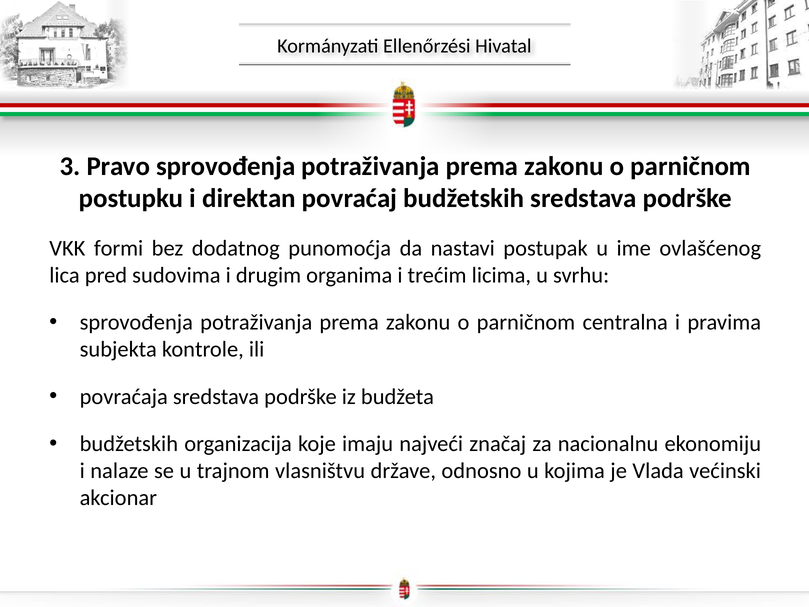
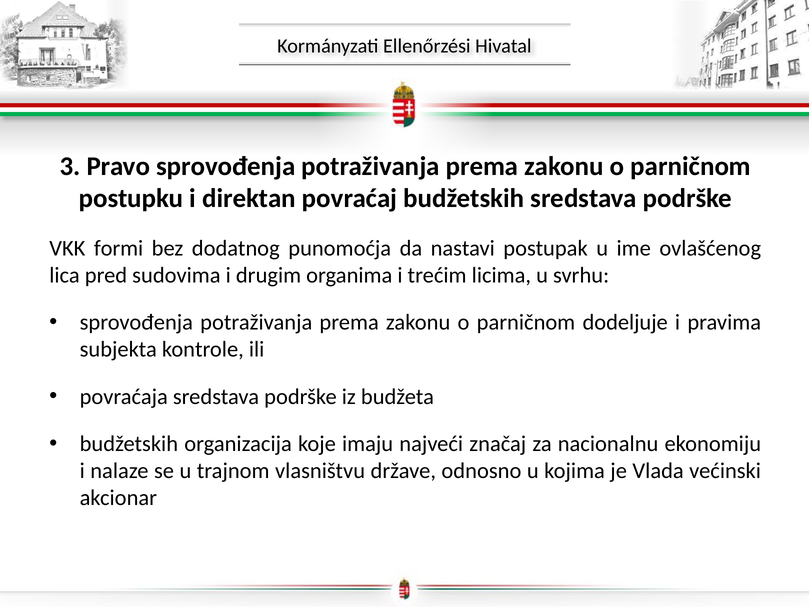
centralna: centralna -> dodeljuje
